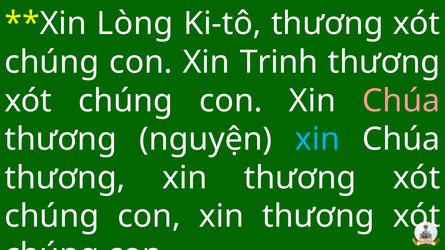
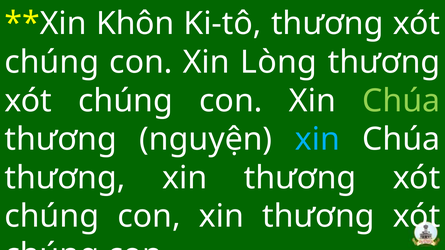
Lòng: Lòng -> Khôn
Trinh: Trinh -> Lòng
Chúa at (401, 101) colour: pink -> light green
